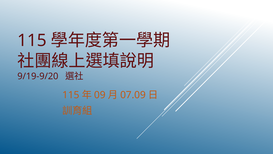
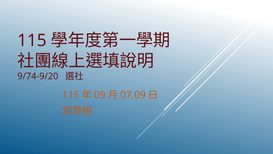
9/19-9/20: 9/19-9/20 -> 9/74-9/20
